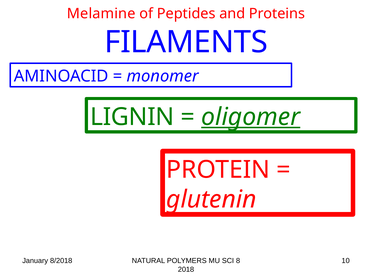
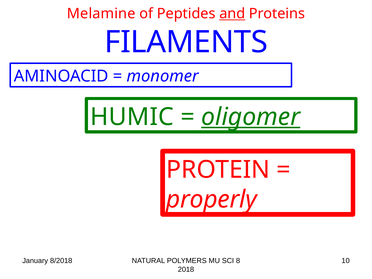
and underline: none -> present
LIGNIN: LIGNIN -> HUMIC
glutenin: glutenin -> properly
